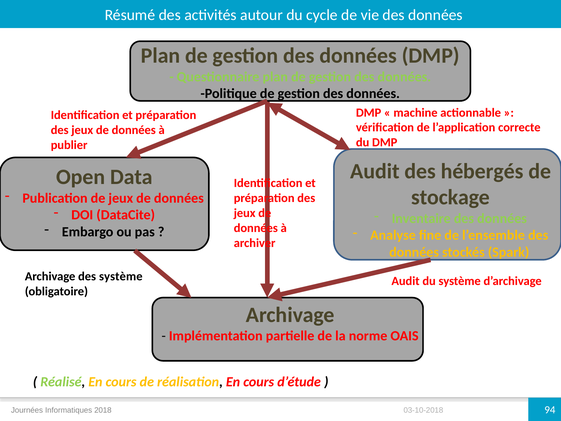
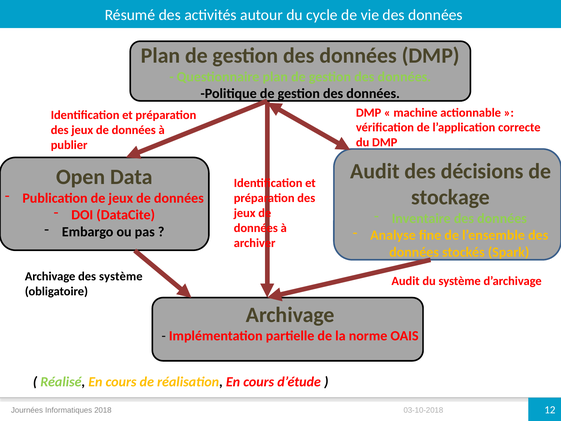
hébergés: hébergés -> décisions
94: 94 -> 12
